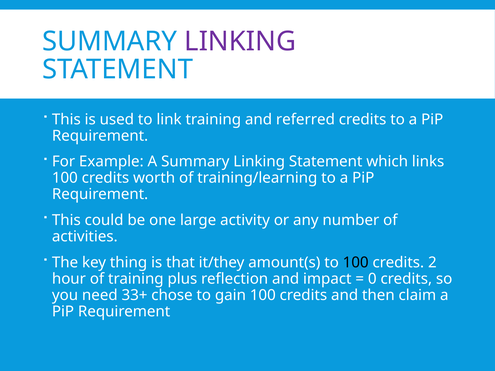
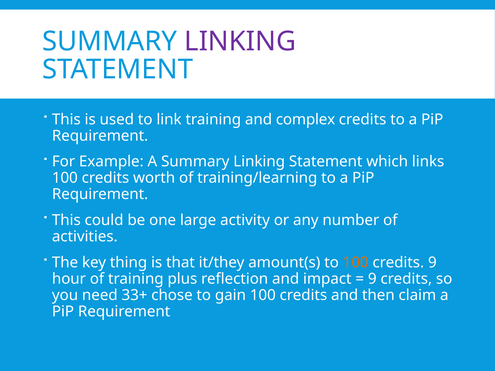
referred: referred -> complex
100 at (356, 263) colour: black -> orange
credits 2: 2 -> 9
0 at (372, 279): 0 -> 9
